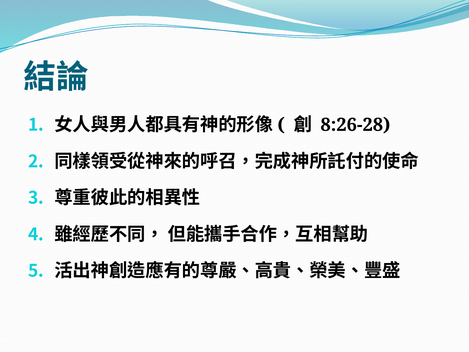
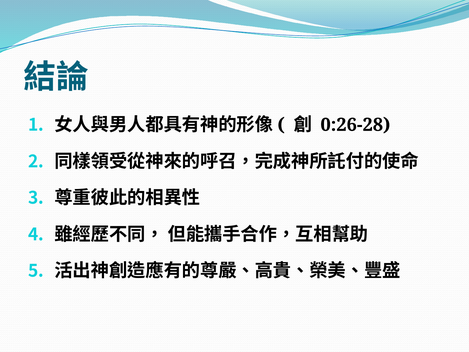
8:26-28: 8:26-28 -> 0:26-28
